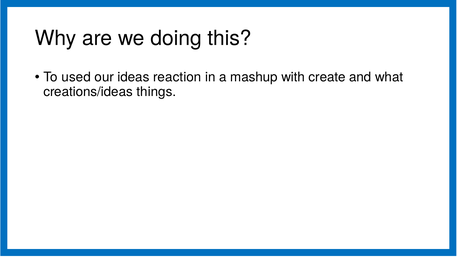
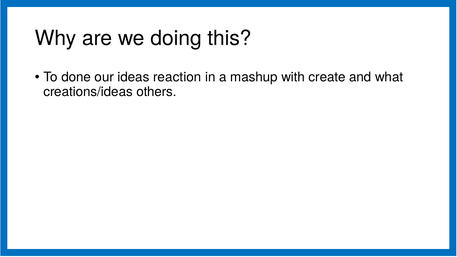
used: used -> done
things: things -> others
